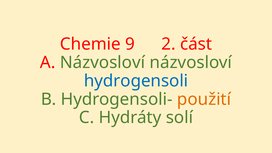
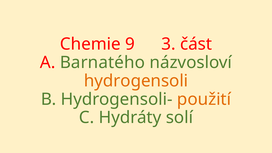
2: 2 -> 3
A Názvosloví: Názvosloví -> Barnatého
hydrogensoli colour: blue -> orange
